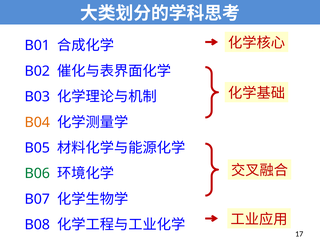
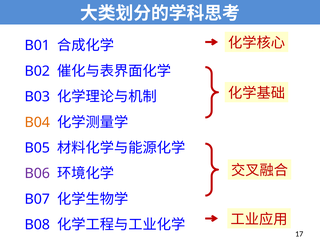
B06 colour: green -> purple
